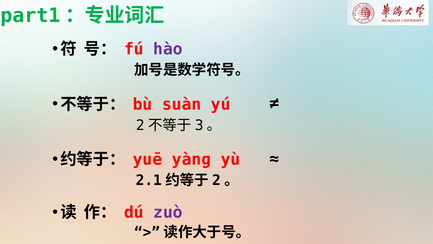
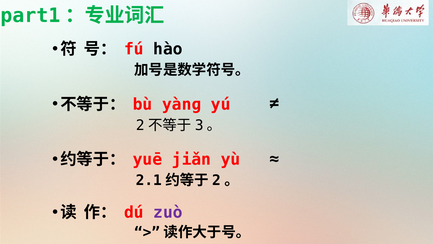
hào colour: purple -> black
suàn: suàn -> yànɡ
yànɡ: yànɡ -> jiǎn
